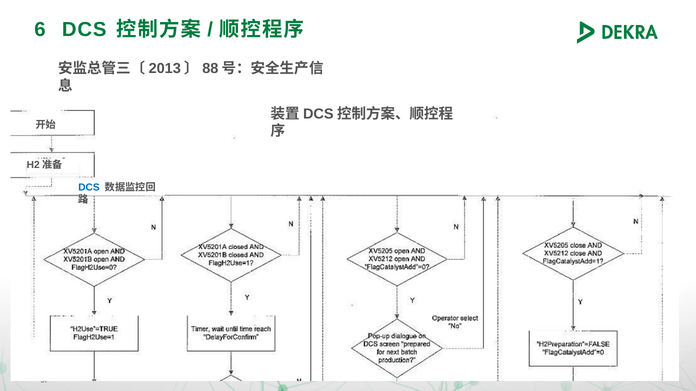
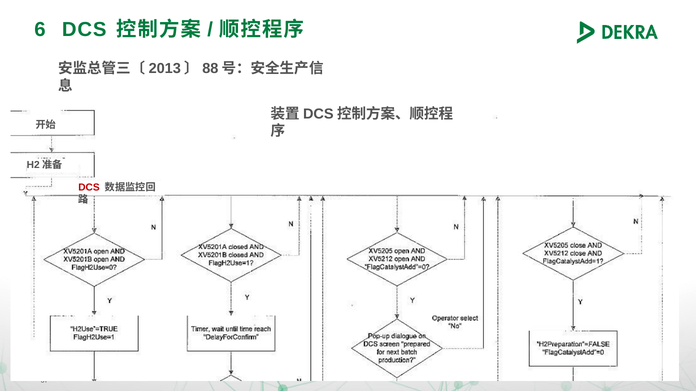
DCS at (89, 188) colour: blue -> red
